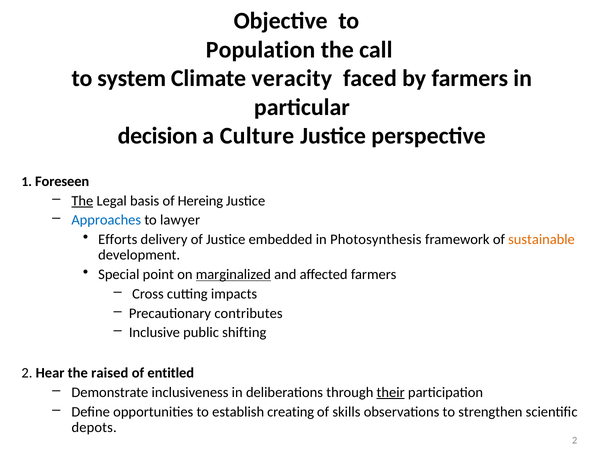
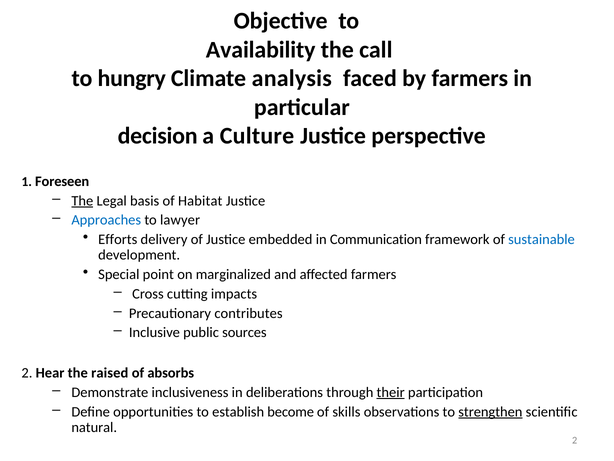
Population: Population -> Availability
system: system -> hungry
veracity: veracity -> analysis
Hereing: Hereing -> Habitat
Photosynthesis: Photosynthesis -> Communication
sustainable colour: orange -> blue
marginalized underline: present -> none
shifting: shifting -> sources
entitled: entitled -> absorbs
creating: creating -> become
strengthen underline: none -> present
depots: depots -> natural
